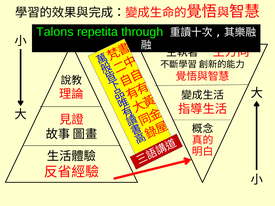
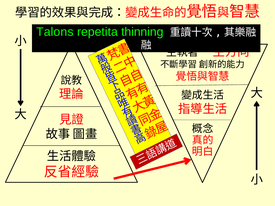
through: through -> thinning
